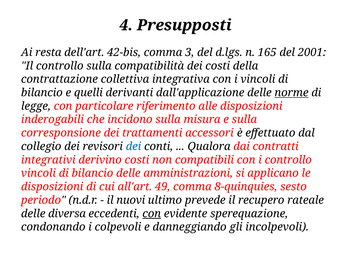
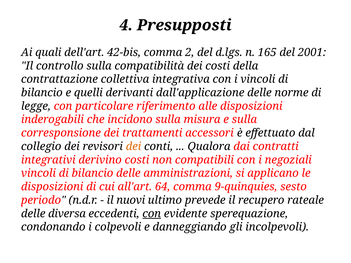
resta: resta -> quali
3: 3 -> 2
norme underline: present -> none
dei at (134, 147) colour: blue -> orange
i controllo: controllo -> negoziali
49: 49 -> 64
8-quinquies: 8-quinquies -> 9-quinquies
